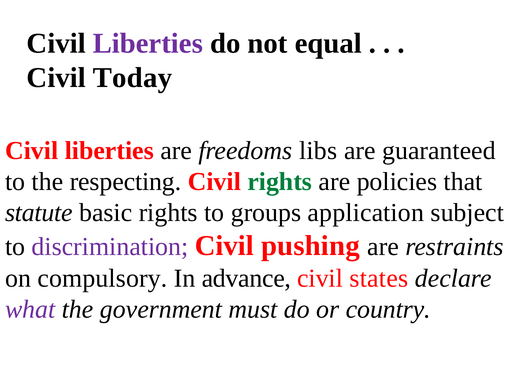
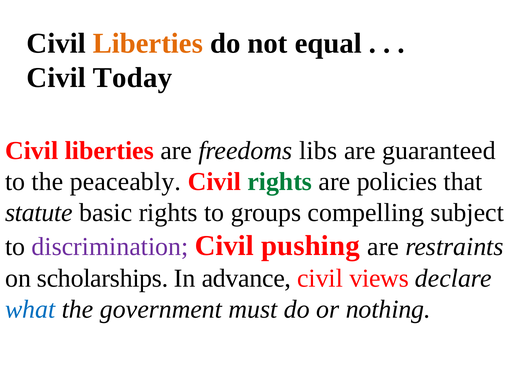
Liberties at (148, 43) colour: purple -> orange
respecting: respecting -> peaceably
application: application -> compelling
compulsory: compulsory -> scholarships
states: states -> views
what colour: purple -> blue
country: country -> nothing
